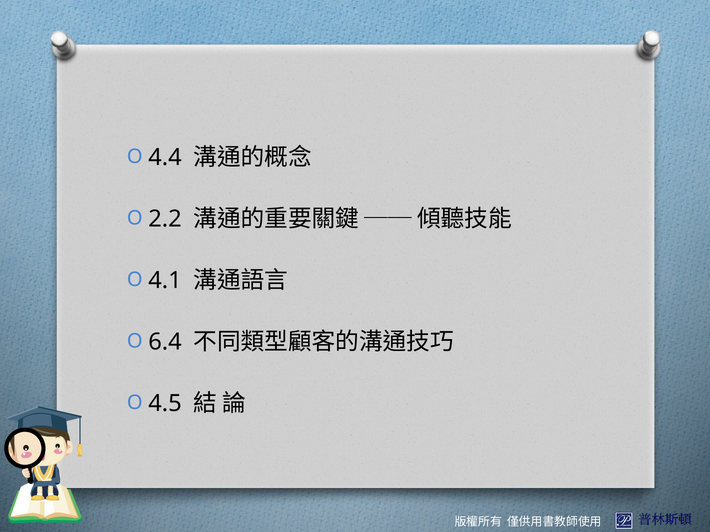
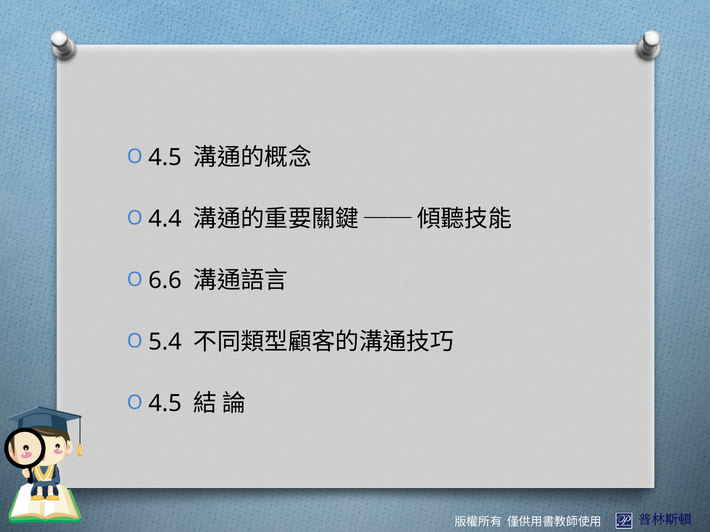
4.4 at (165, 157): 4.4 -> 4.5
2.2: 2.2 -> 4.4
4.1: 4.1 -> 6.6
6.4: 6.4 -> 5.4
